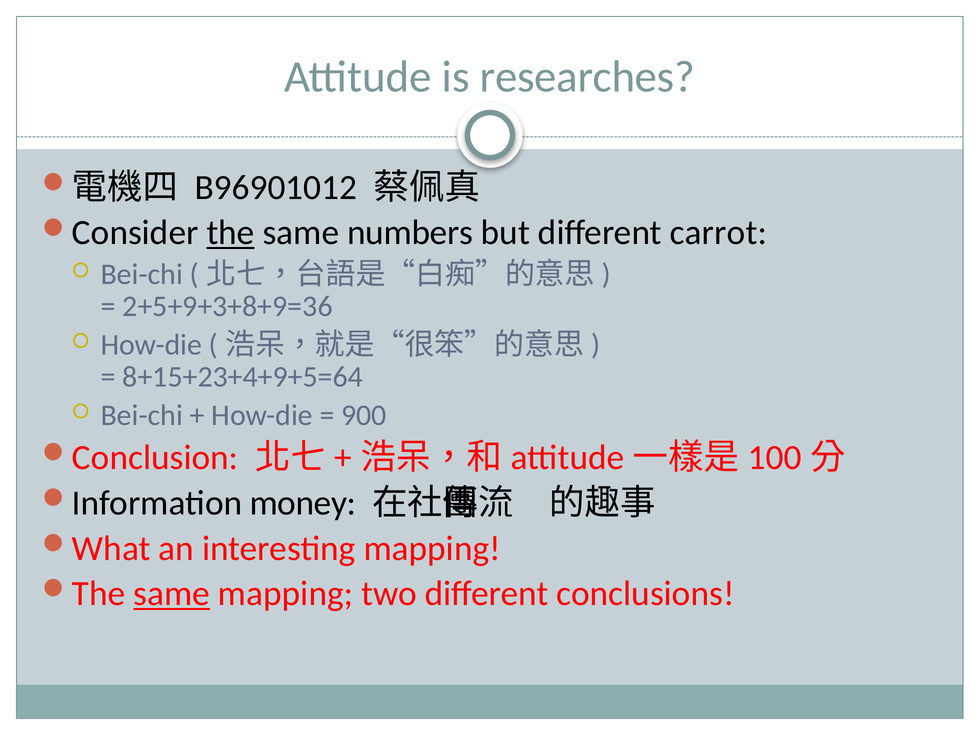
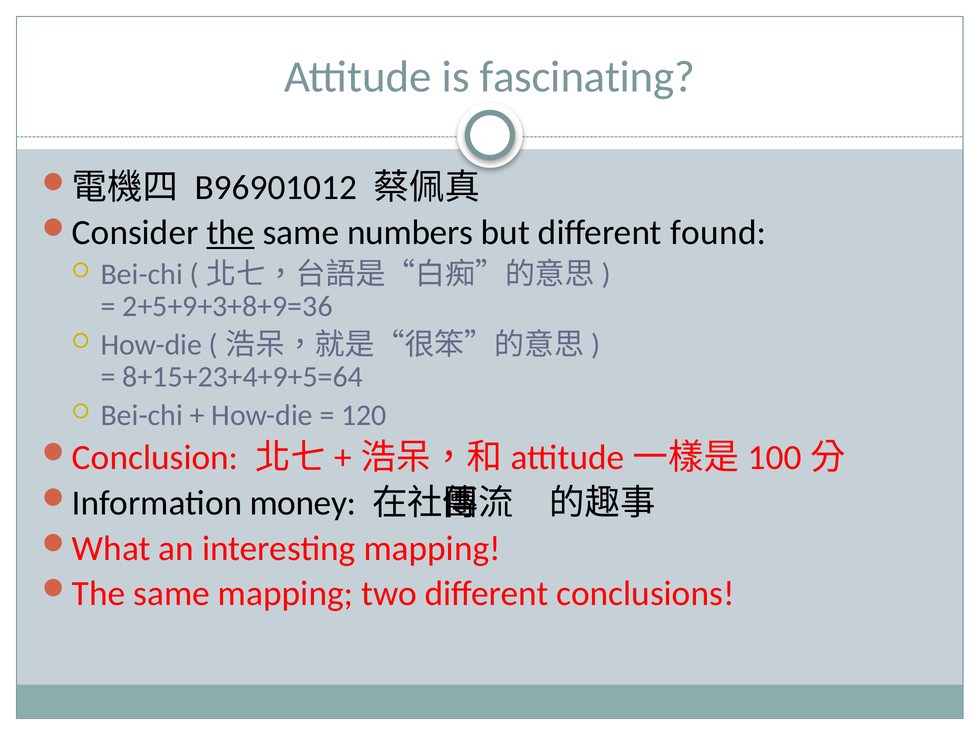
researches: researches -> fascinating
carrot: carrot -> found
900: 900 -> 120
same at (172, 594) underline: present -> none
